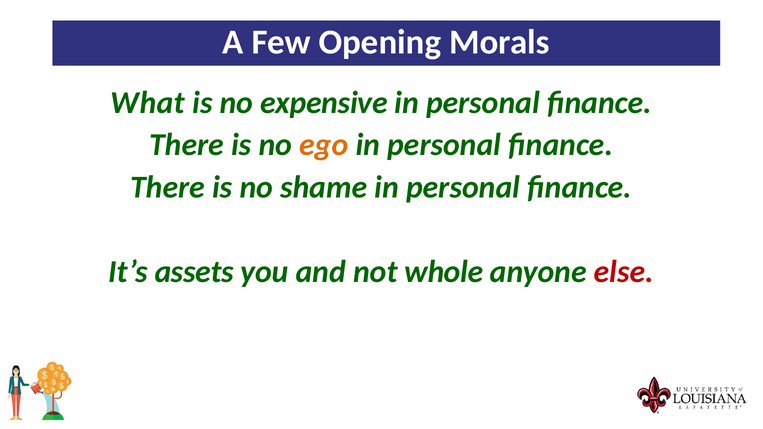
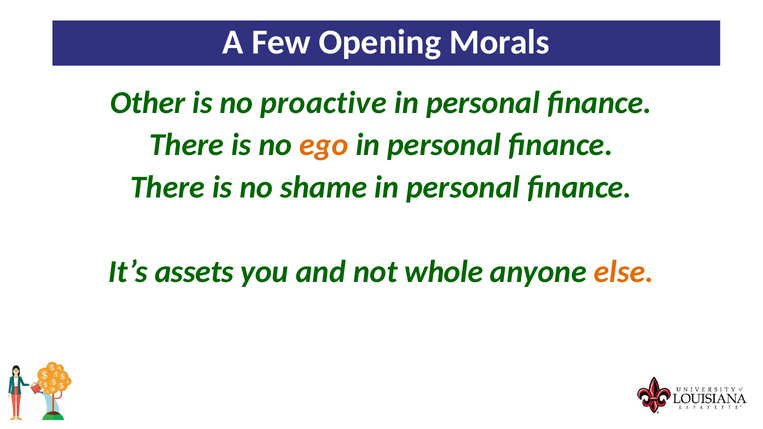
What: What -> Other
expensive: expensive -> proactive
else colour: red -> orange
